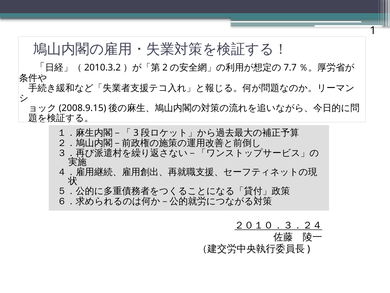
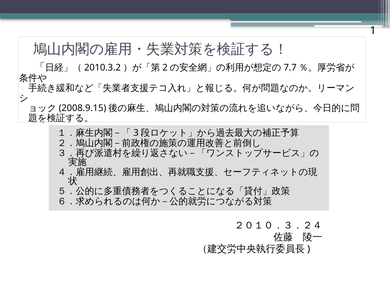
２０１０．３．２４ underline: present -> none
